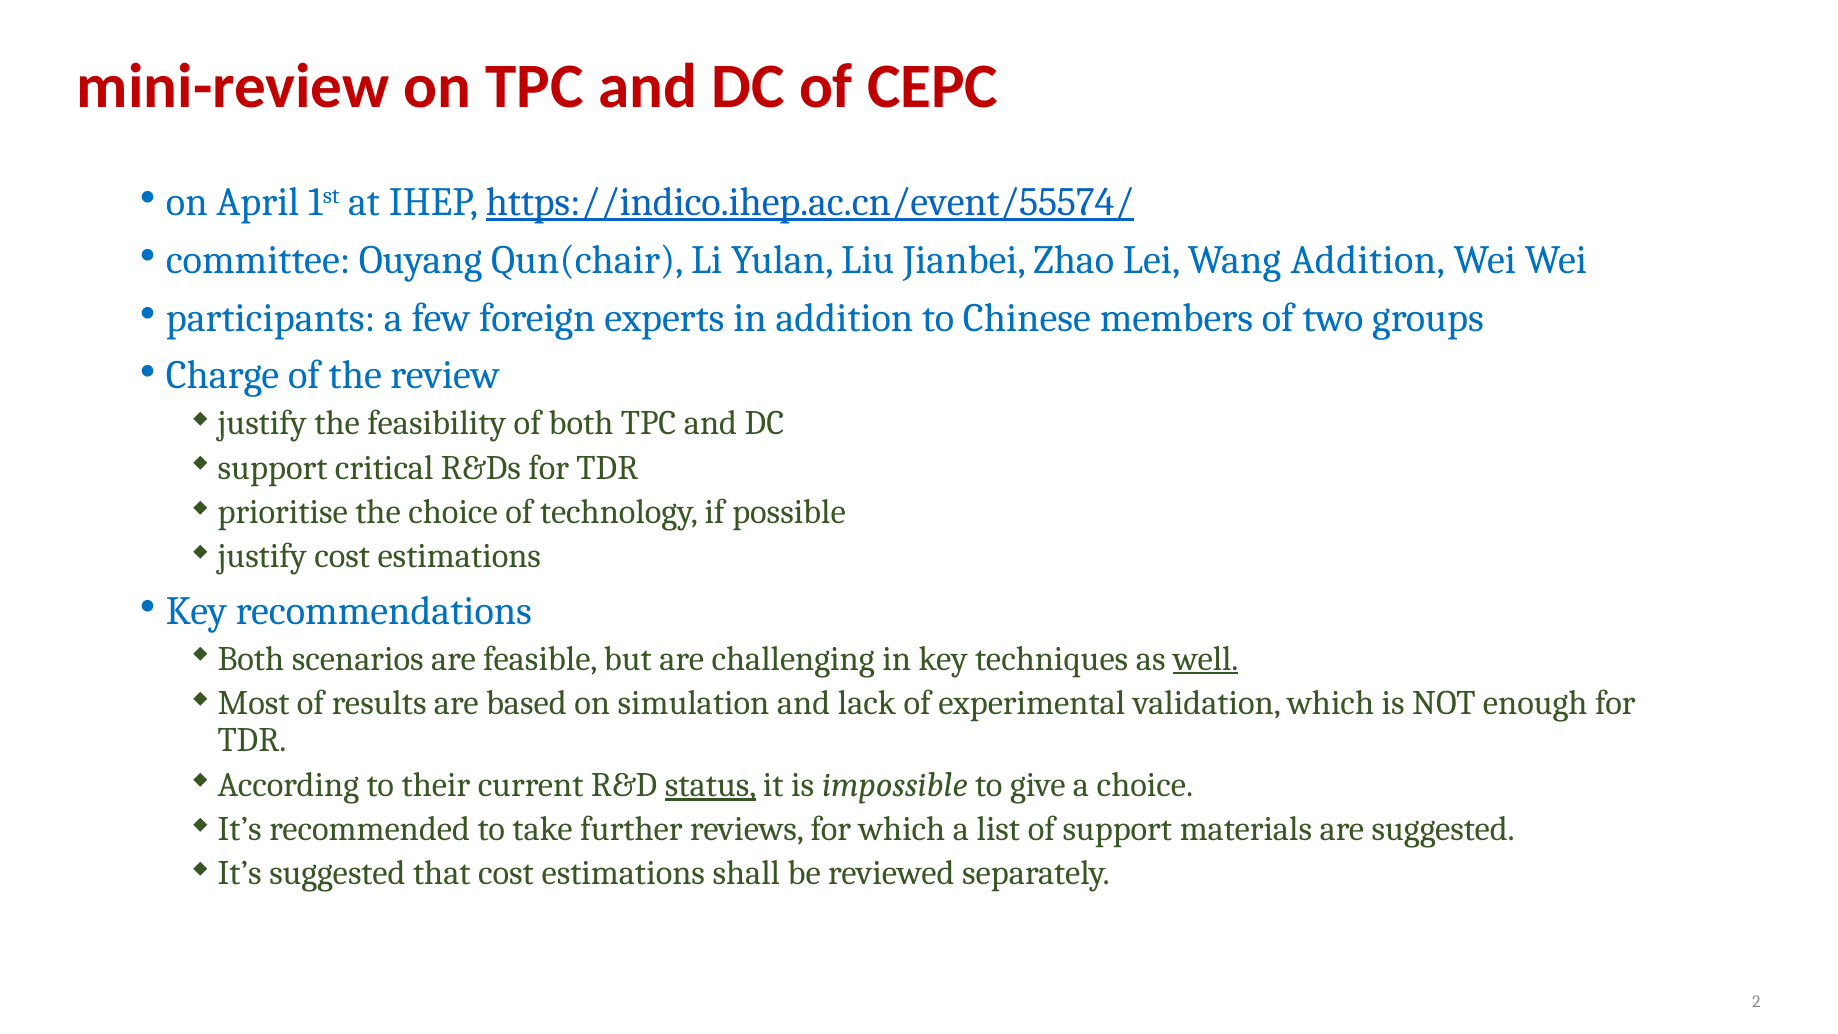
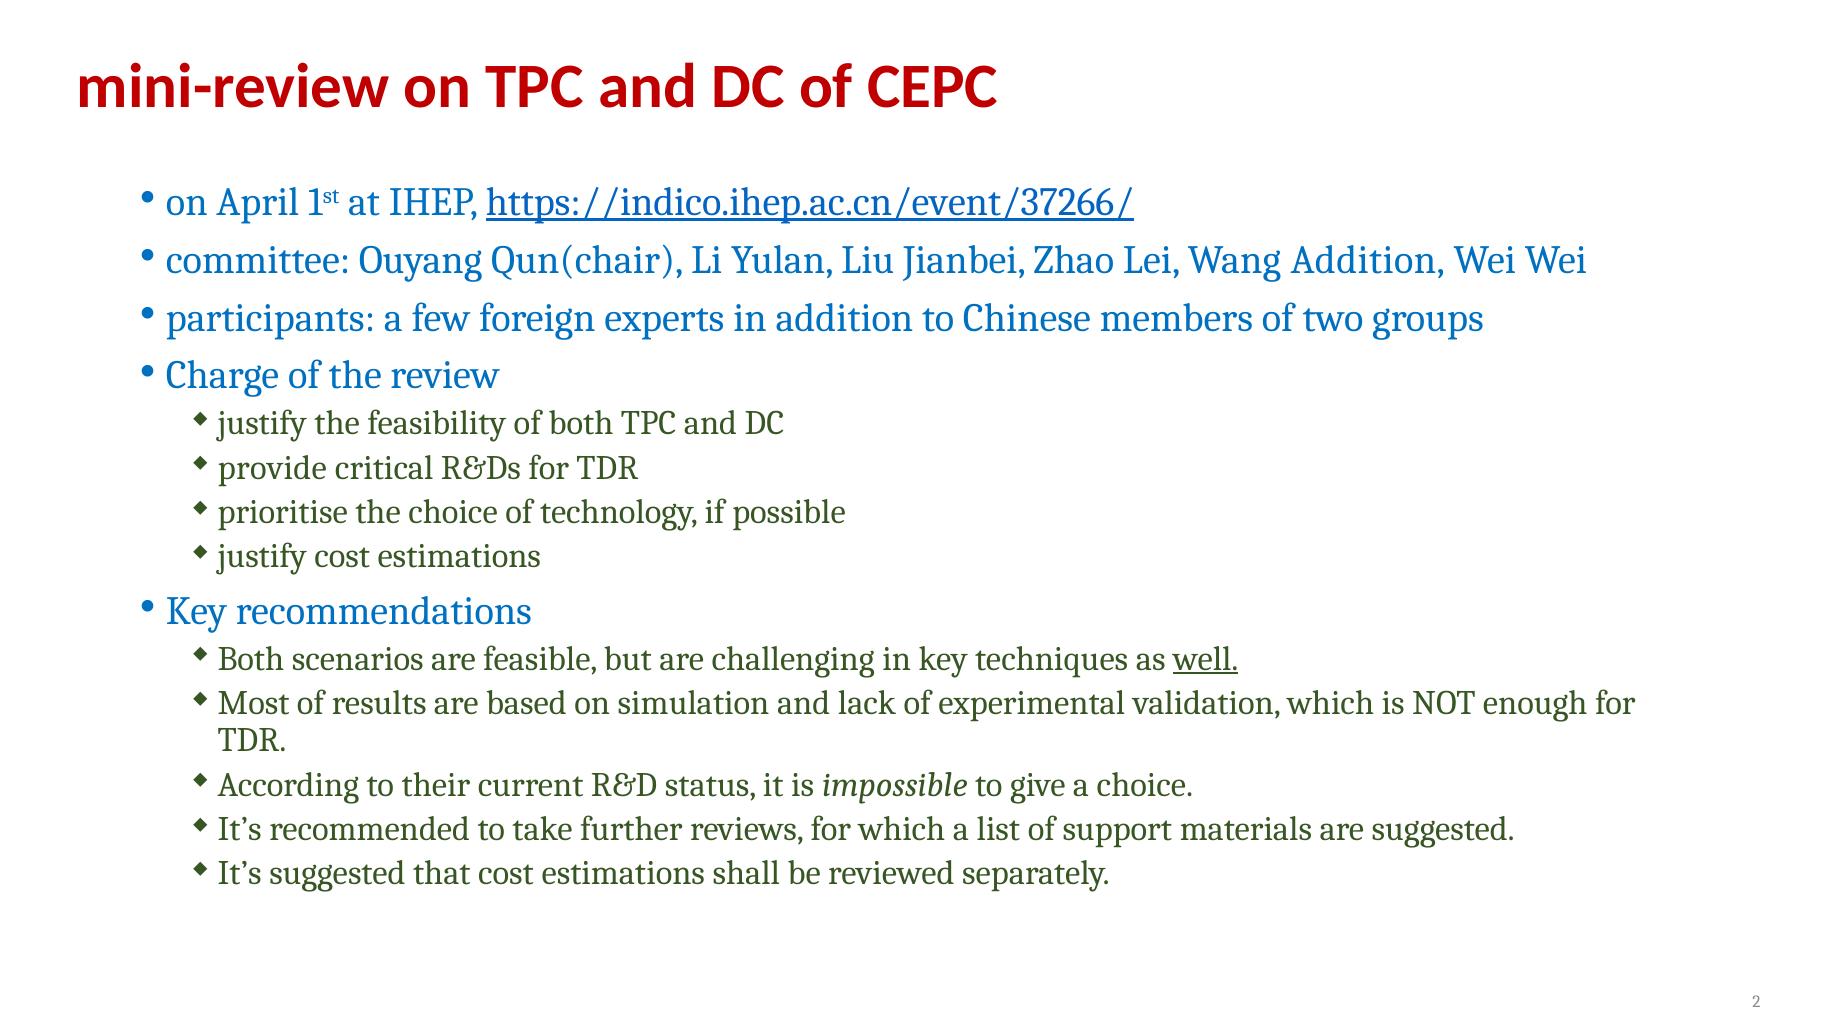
https://indico.ihep.ac.cn/event/55574/: https://indico.ihep.ac.cn/event/55574/ -> https://indico.ihep.ac.cn/event/37266/
support at (273, 468): support -> provide
status underline: present -> none
